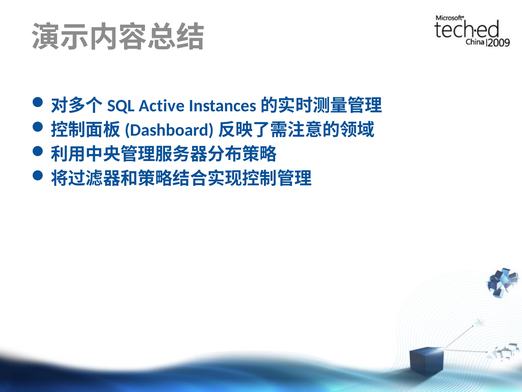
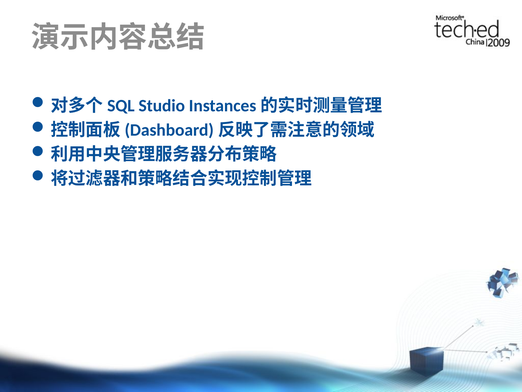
Active: Active -> Studio
